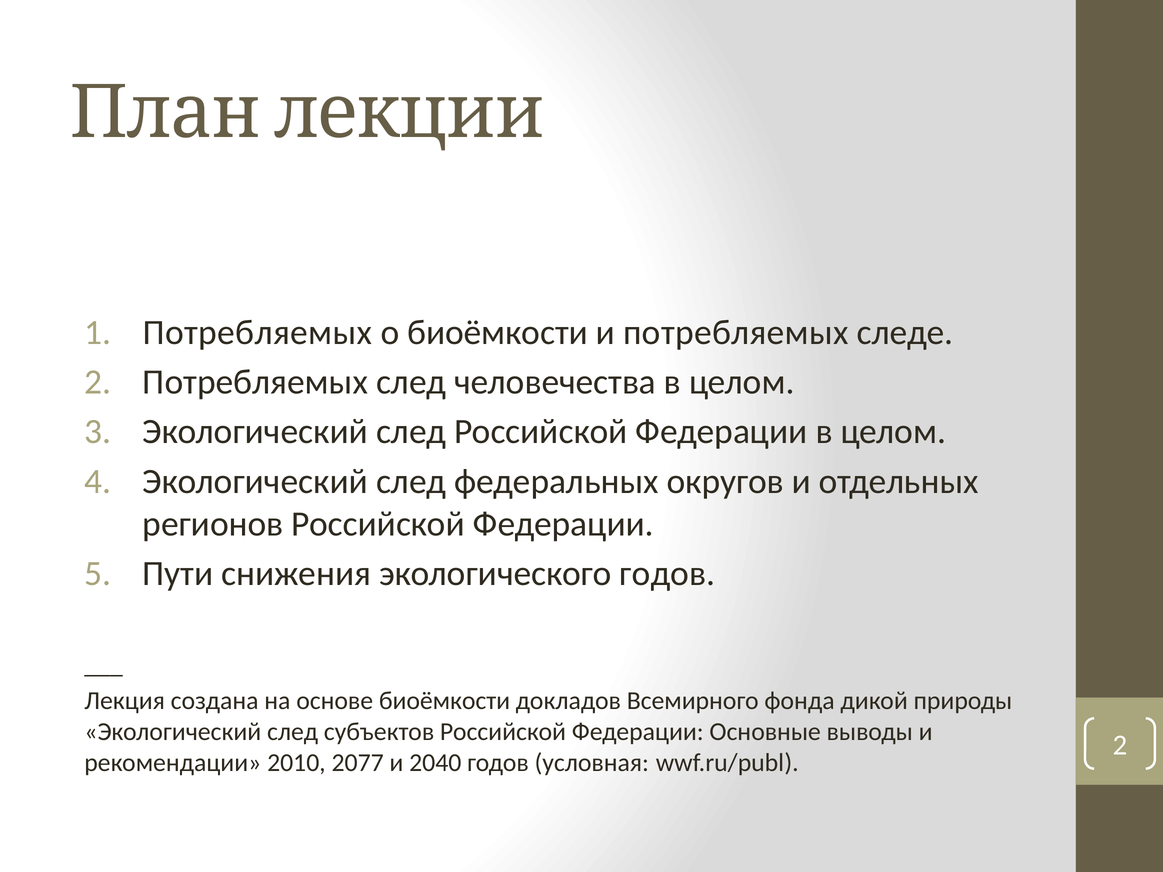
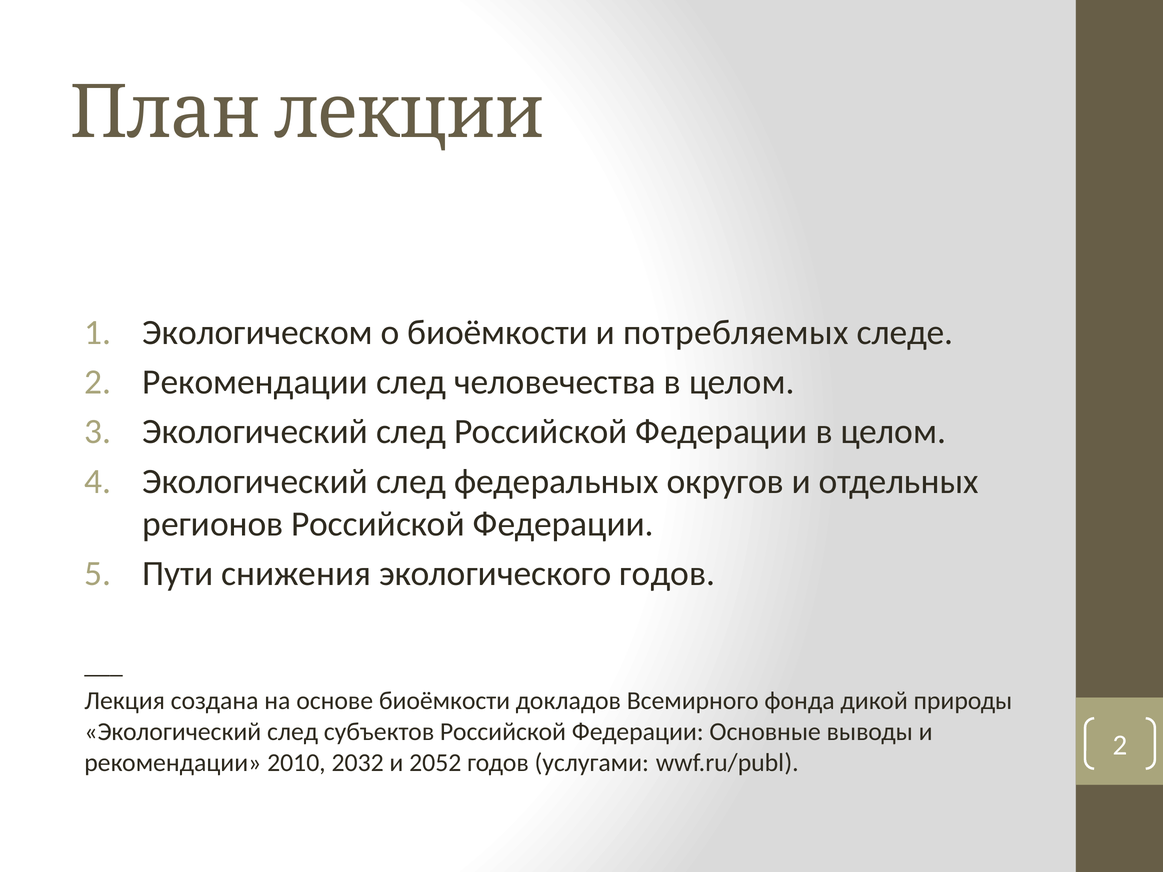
Потребляемых at (257, 332): Потребляемых -> Экологическом
2 Потребляемых: Потребляемых -> Рекомендации
2077: 2077 -> 2032
2040: 2040 -> 2052
условная: условная -> услугами
